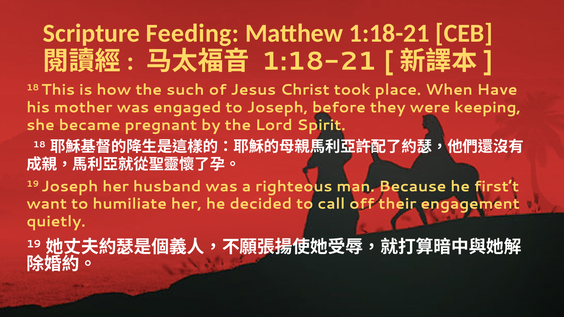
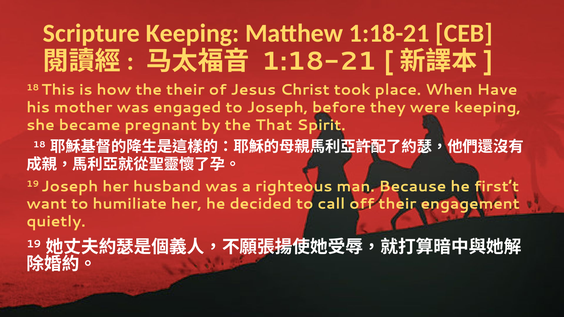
Scripture Feeding: Feeding -> Keeping
the such: such -> their
Lord: Lord -> That
